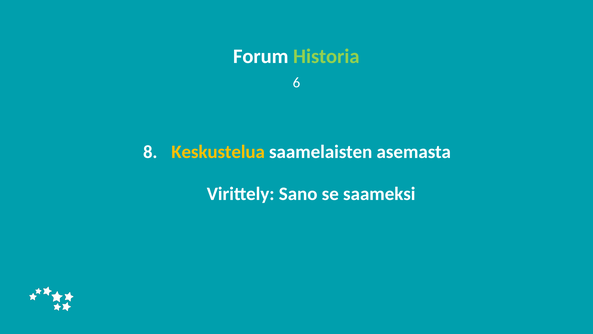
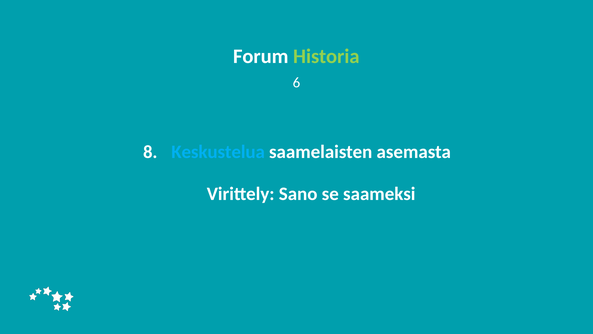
Keskustelua colour: yellow -> light blue
